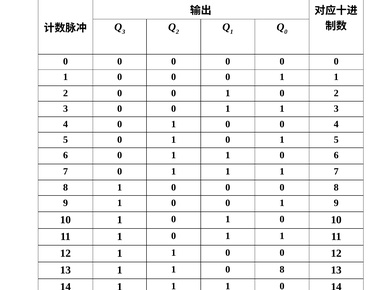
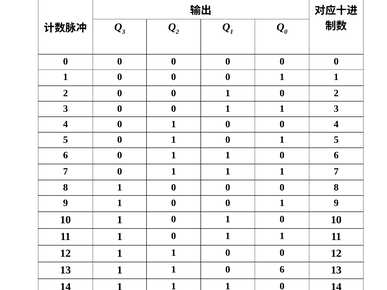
8 at (282, 270): 8 -> 6
